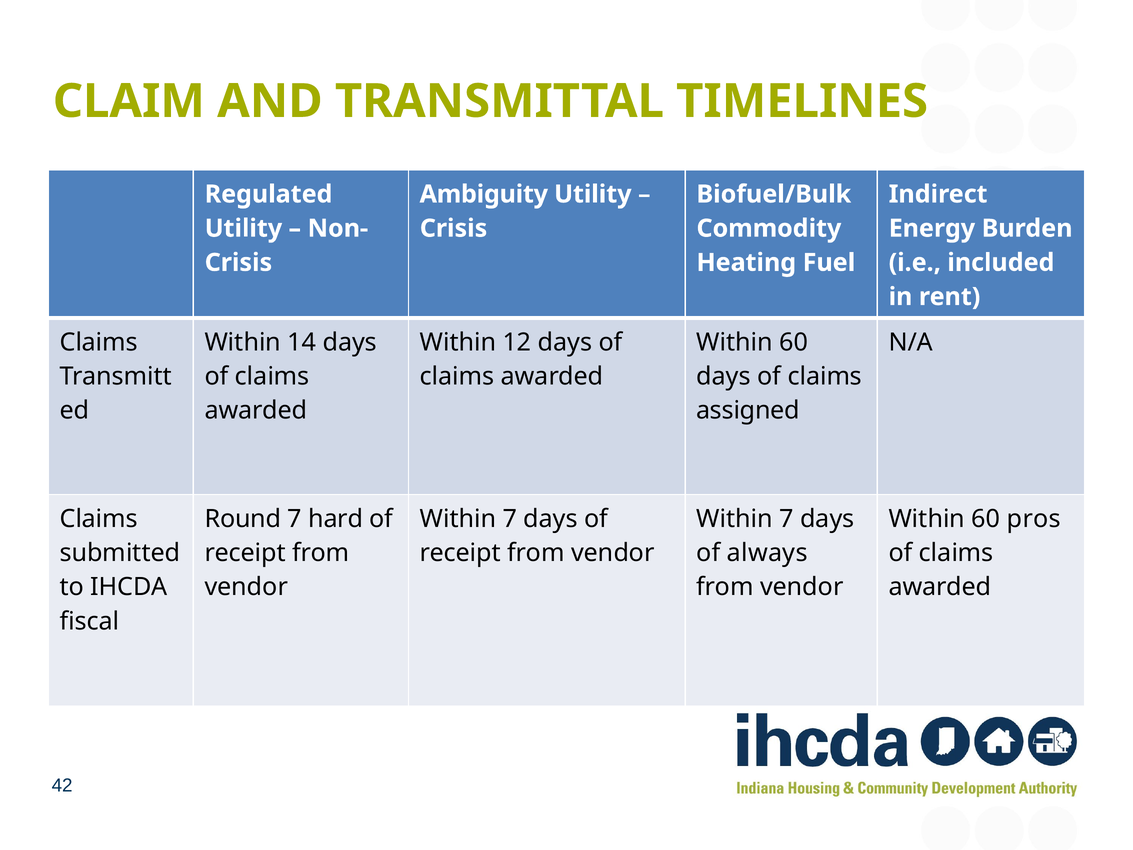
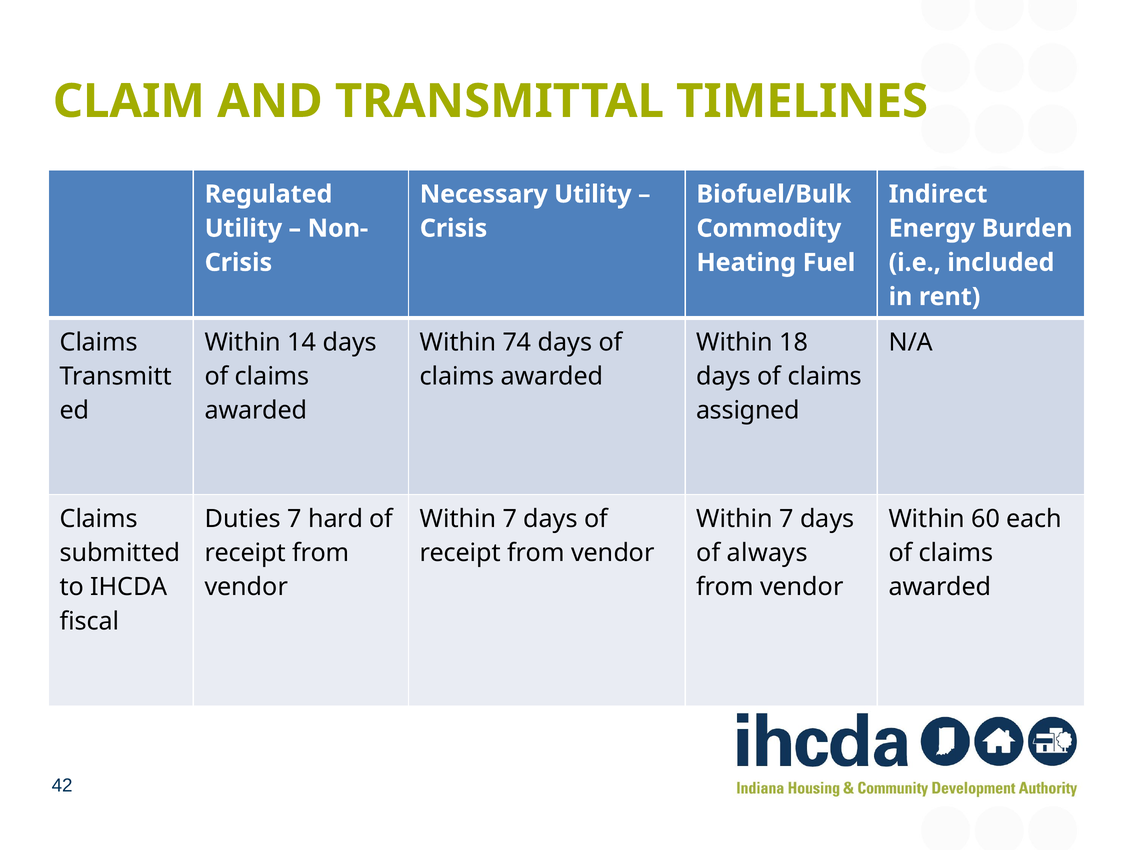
Ambiguity: Ambiguity -> Necessary
12: 12 -> 74
60 at (794, 342): 60 -> 18
Round: Round -> Duties
pros: pros -> each
